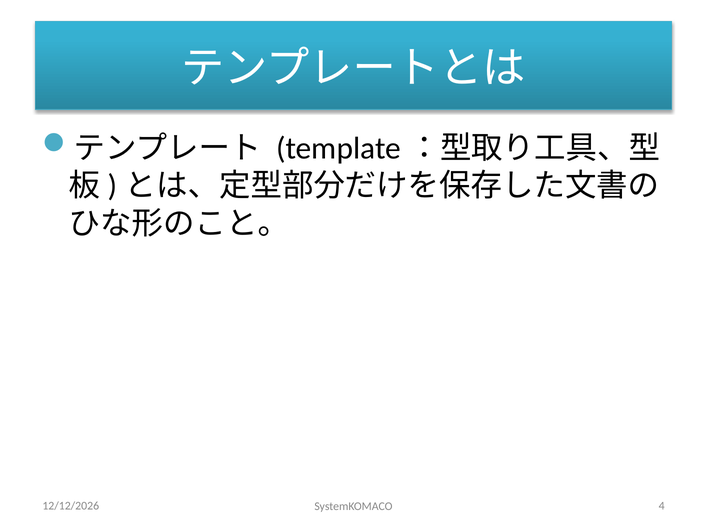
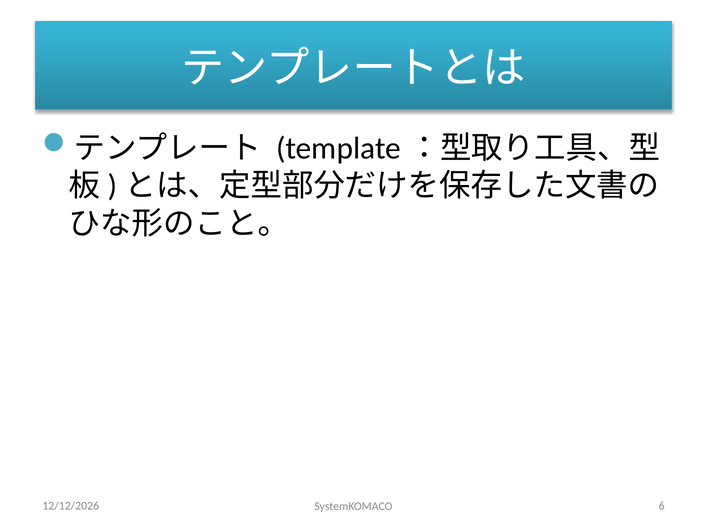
4: 4 -> 6
